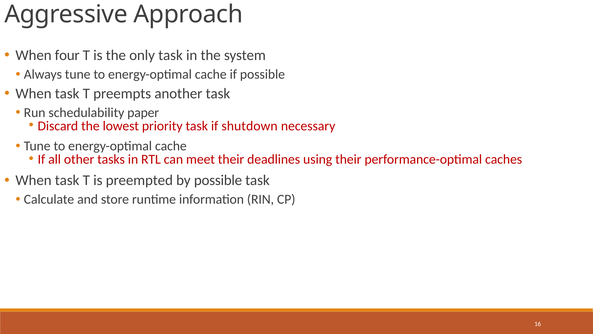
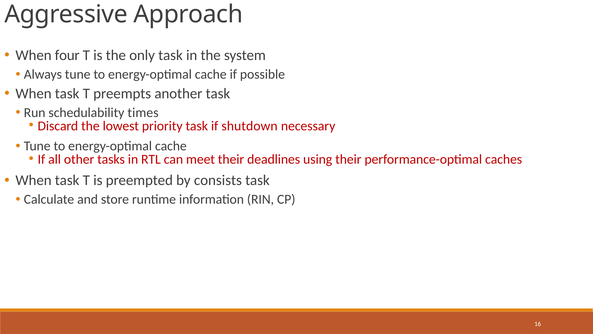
paper: paper -> times
by possible: possible -> consists
